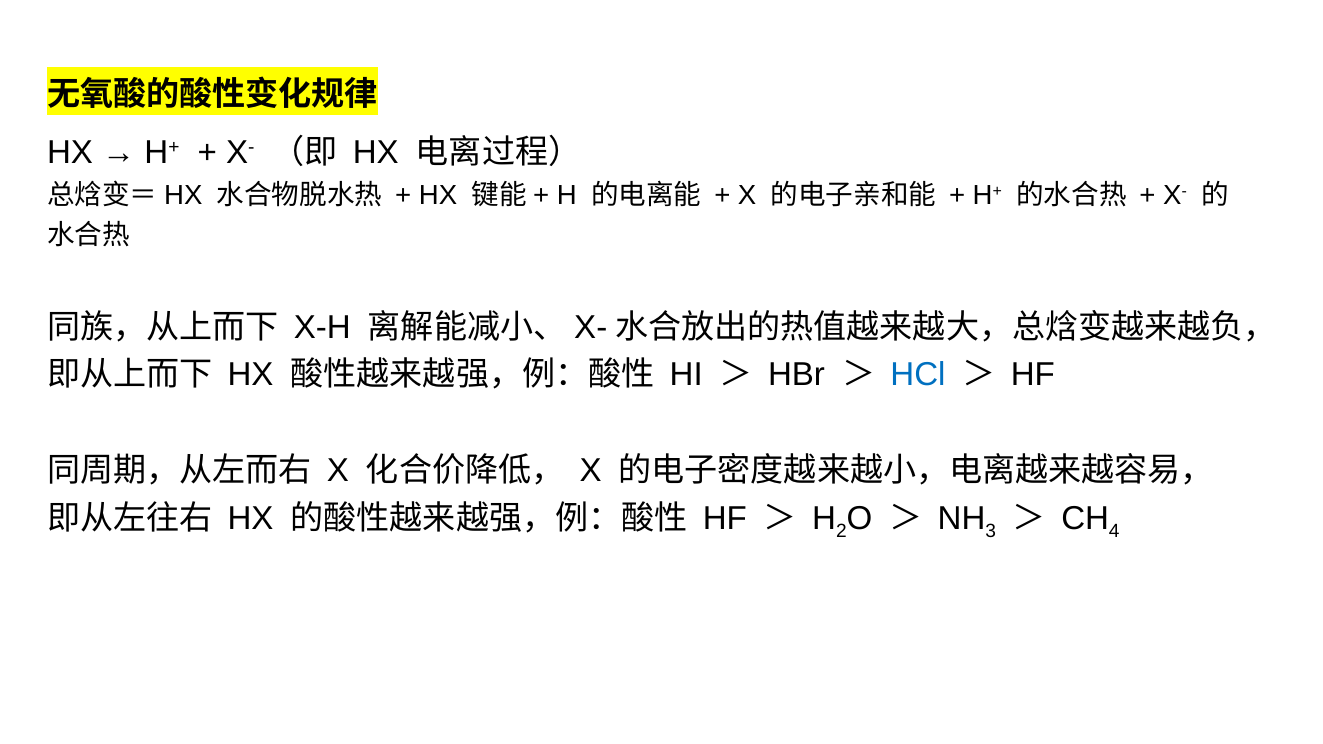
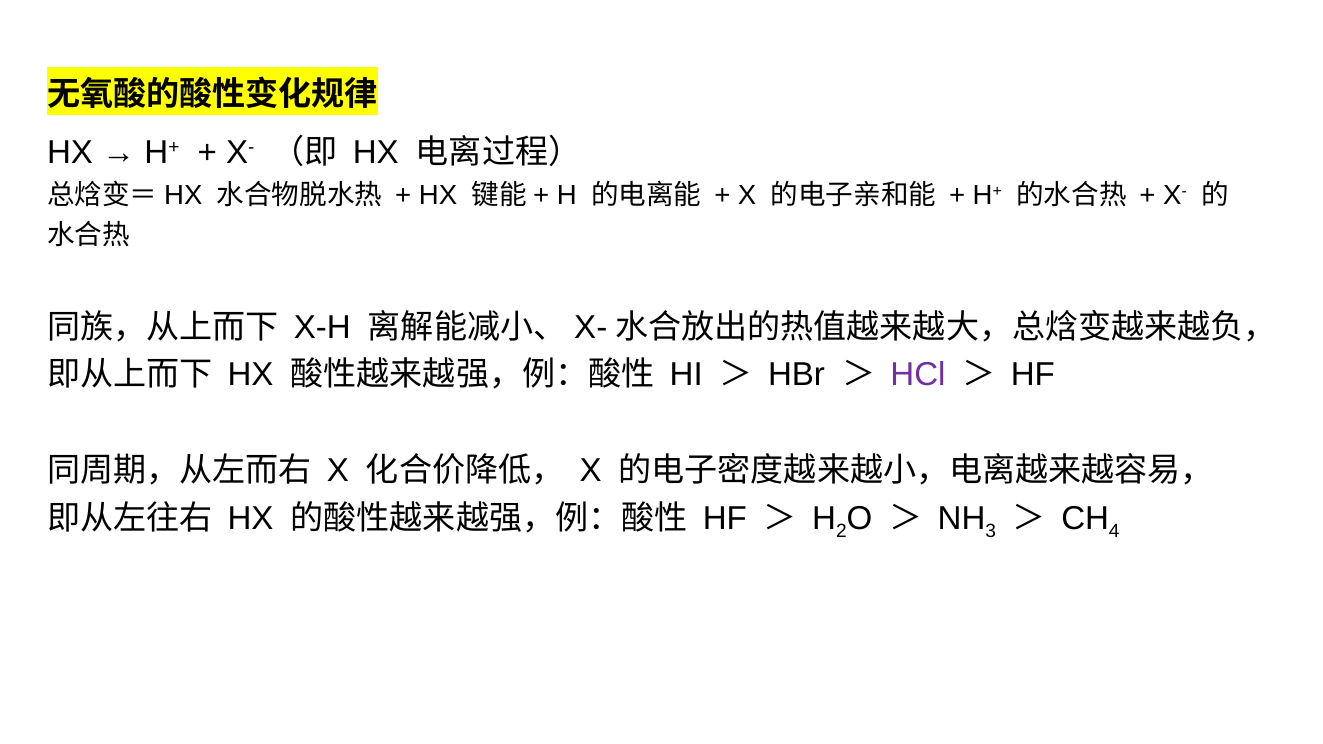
HCl colour: blue -> purple
